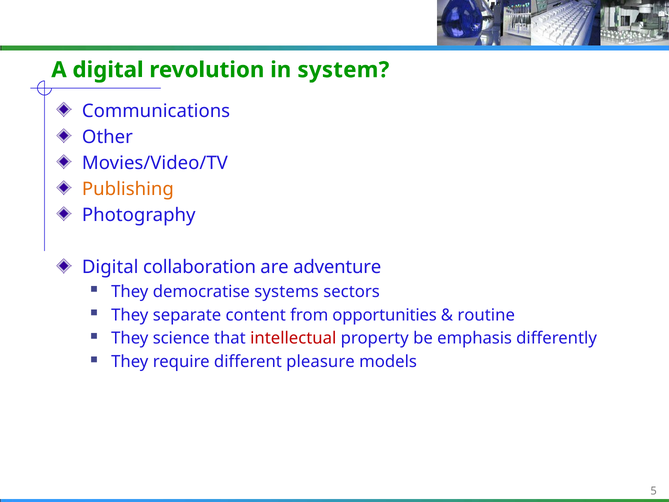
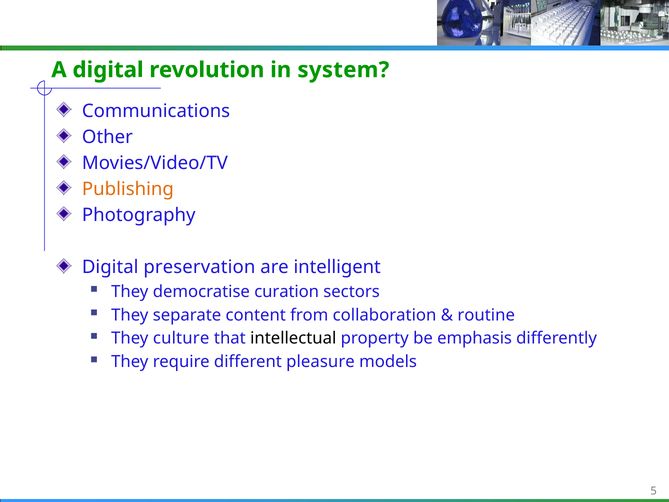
collaboration: collaboration -> preservation
adventure: adventure -> intelligent
systems: systems -> curation
opportunities: opportunities -> collaboration
science: science -> culture
intellectual colour: red -> black
